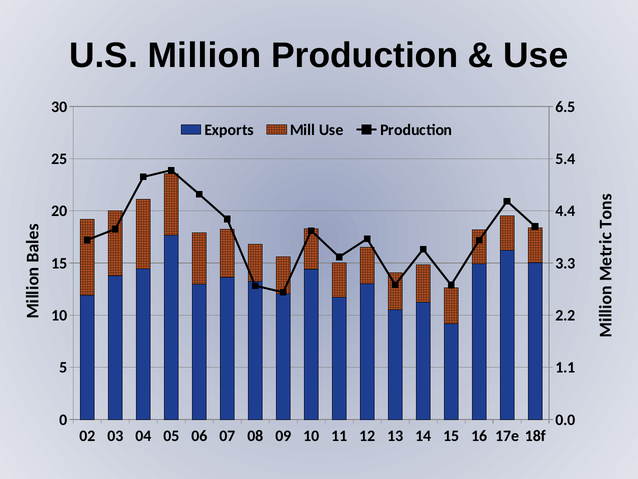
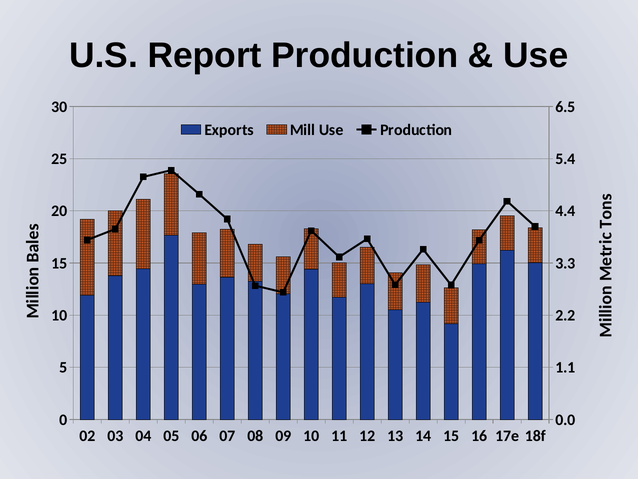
Million: Million -> Report
